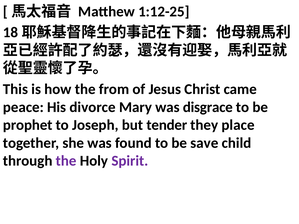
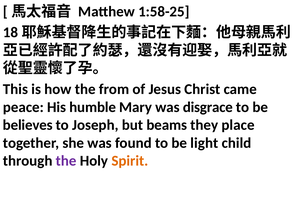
1:12-25: 1:12-25 -> 1:58-25
divorce: divorce -> humble
prophet: prophet -> believes
tender: tender -> beams
save: save -> light
Spirit colour: purple -> orange
